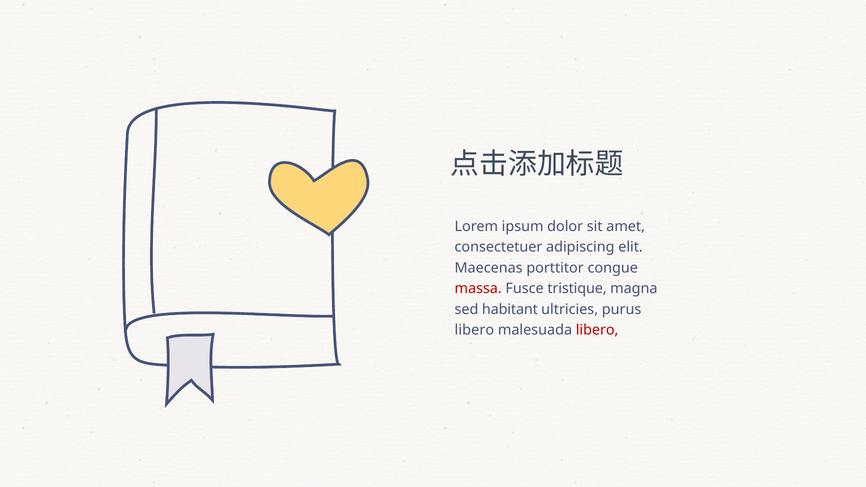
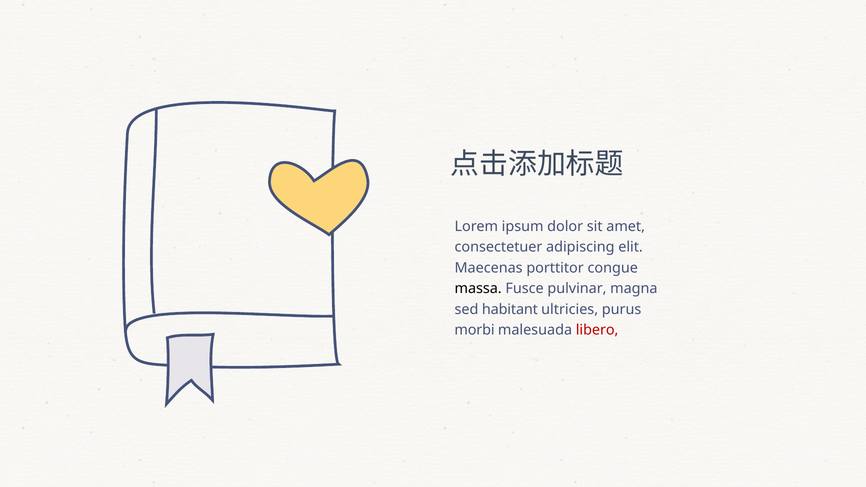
massa colour: red -> black
tristique: tristique -> pulvinar
libero at (474, 330): libero -> morbi
